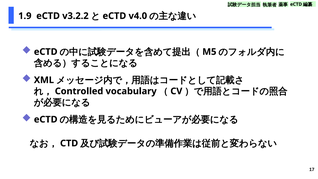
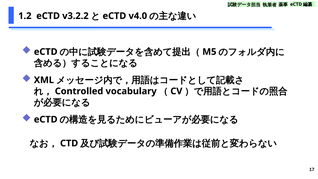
1.9: 1.9 -> 1.2
